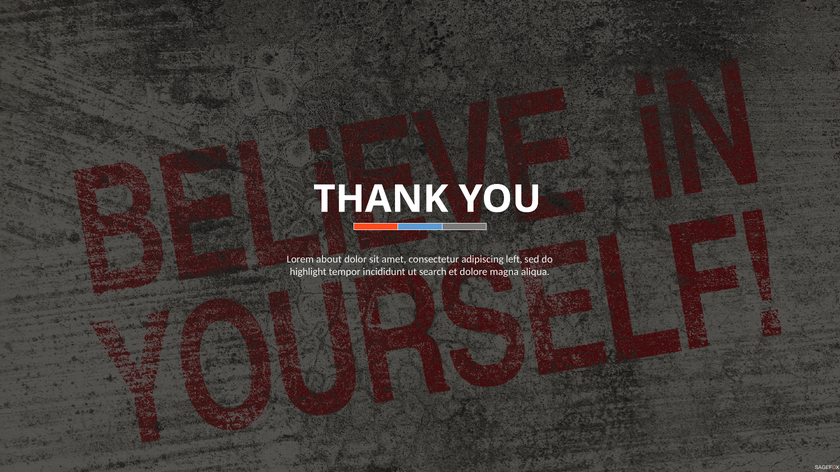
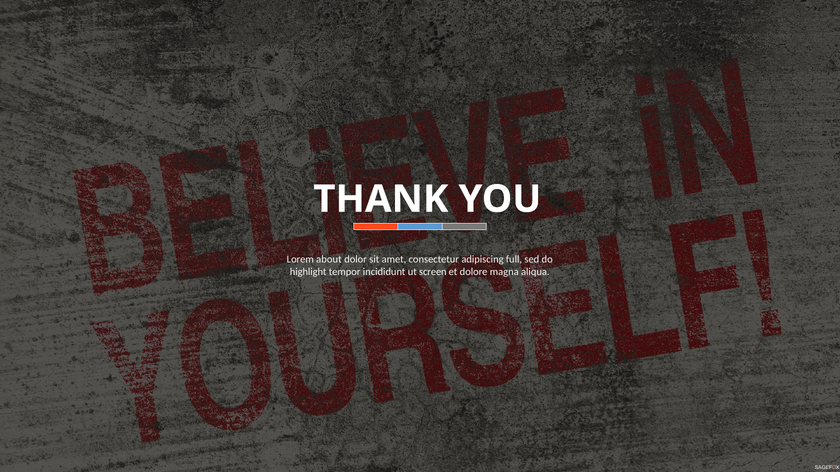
left: left -> full
search: search -> screen
